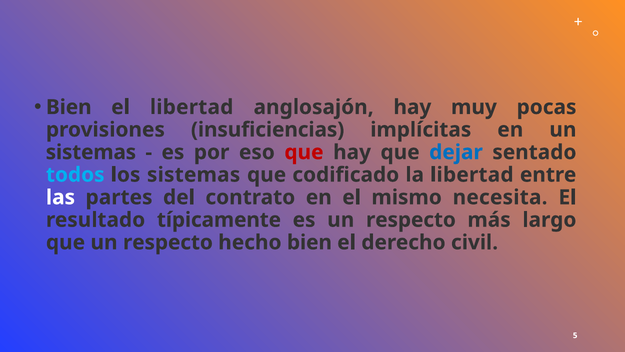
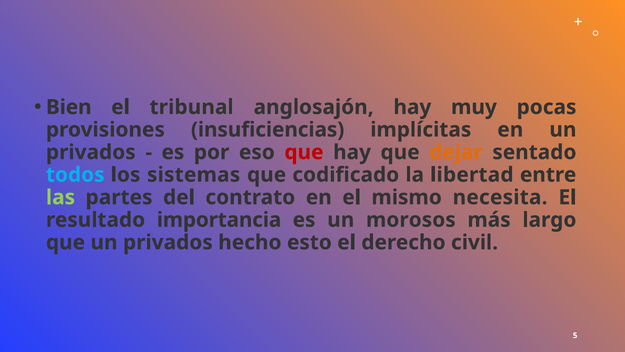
el libertad: libertad -> tribunal
sistemas at (91, 152): sistemas -> privados
dejar colour: blue -> orange
las colour: white -> light green
típicamente: típicamente -> importancia
es un respecto: respecto -> morosos
que un respecto: respecto -> privados
hecho bien: bien -> esto
